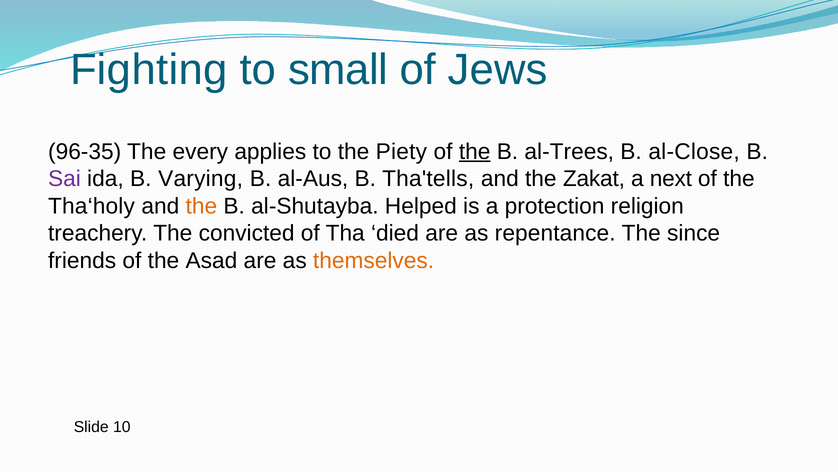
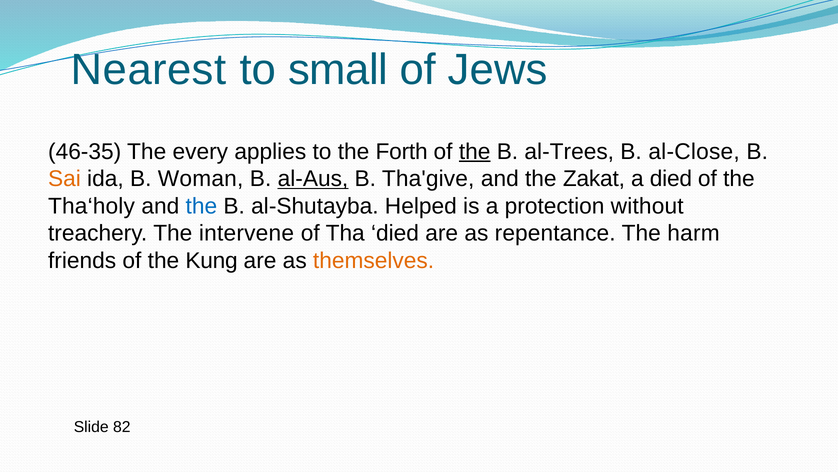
Fighting: Fighting -> Nearest
96-35: 96-35 -> 46-35
Piety: Piety -> Forth
Sai colour: purple -> orange
Varying: Varying -> Woman
al-Aus underline: none -> present
Tha'tells: Tha'tells -> Tha'give
a next: next -> died
the at (201, 206) colour: orange -> blue
religion: religion -> without
convicted: convicted -> intervene
since: since -> harm
Asad: Asad -> Kung
10: 10 -> 82
